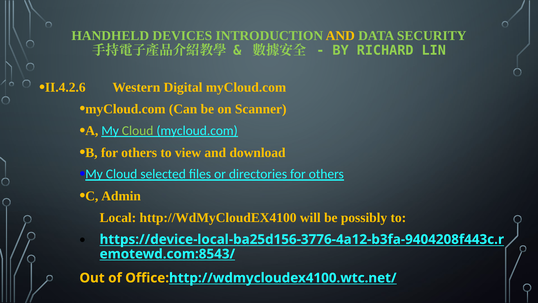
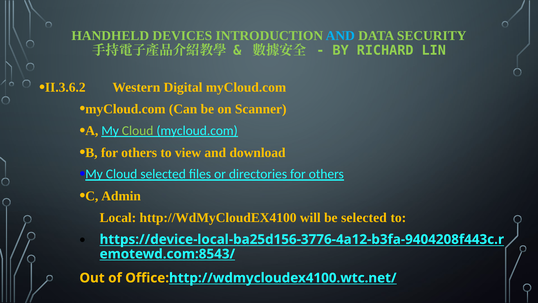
AND at (340, 36) colour: yellow -> light blue
II.4.2.6: II.4.2.6 -> II.3.6.2
be possibly: possibly -> selected
